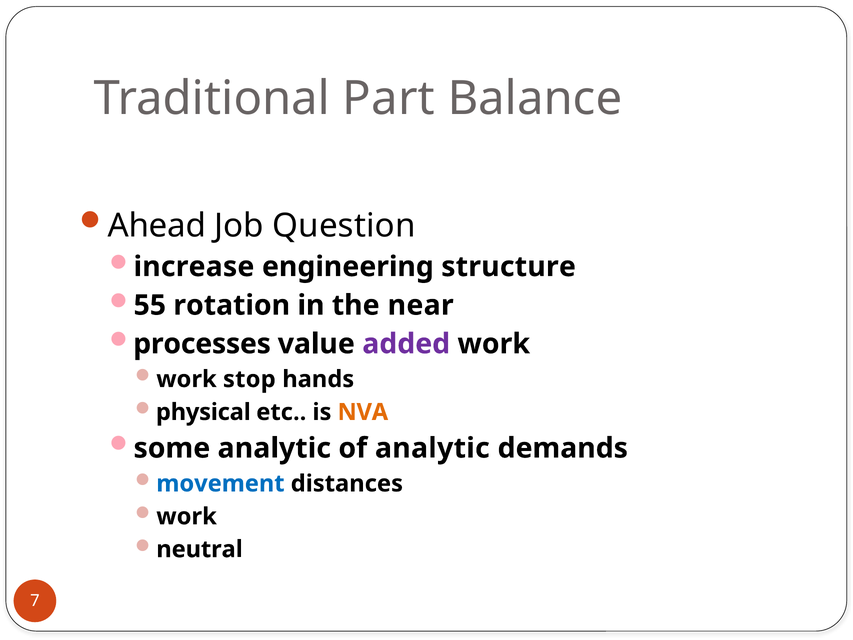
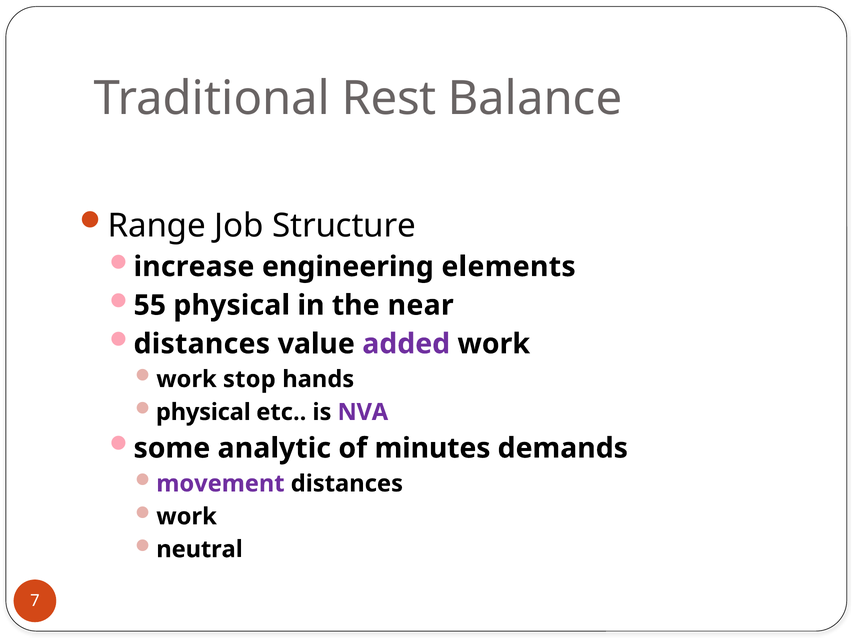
Part: Part -> Rest
Ahead: Ahead -> Range
Question: Question -> Structure
structure: structure -> elements
55 rotation: rotation -> physical
processes at (202, 344): processes -> distances
NVA colour: orange -> purple
of analytic: analytic -> minutes
movement colour: blue -> purple
